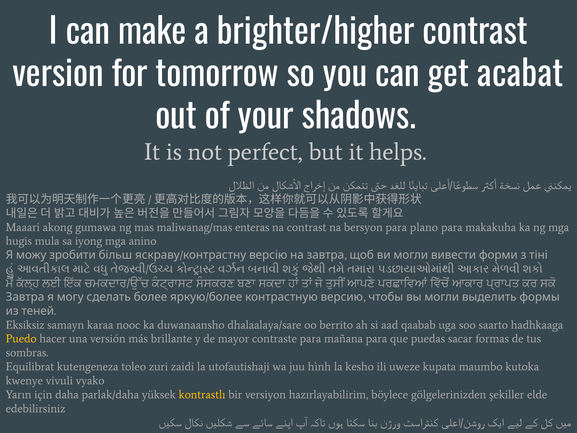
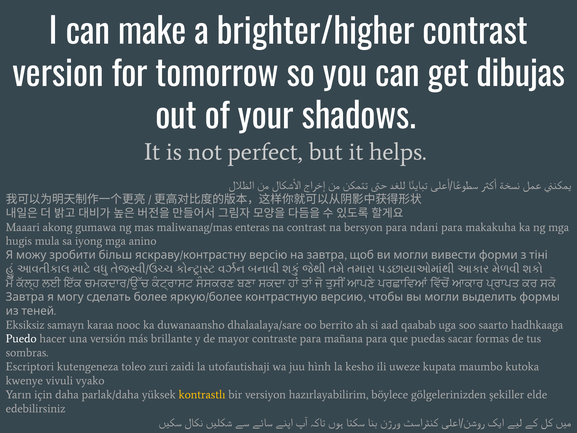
acabat: acabat -> dibujas
plano: plano -> ndani
Puedo colour: yellow -> white
Equilibrat: Equilibrat -> Escriptori
